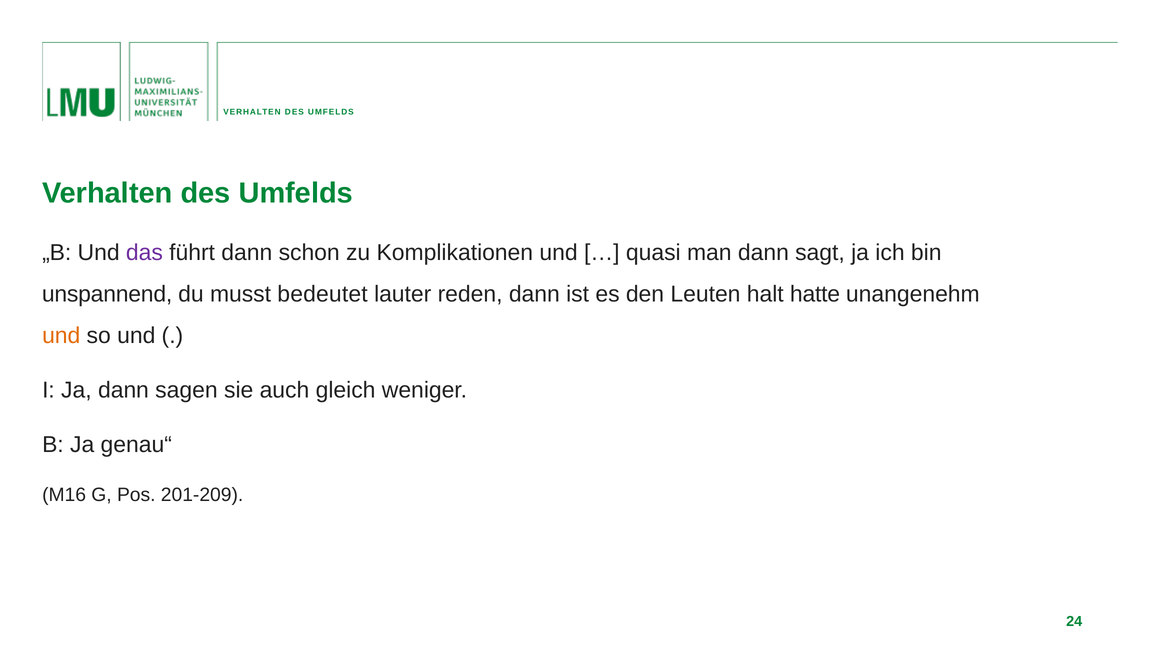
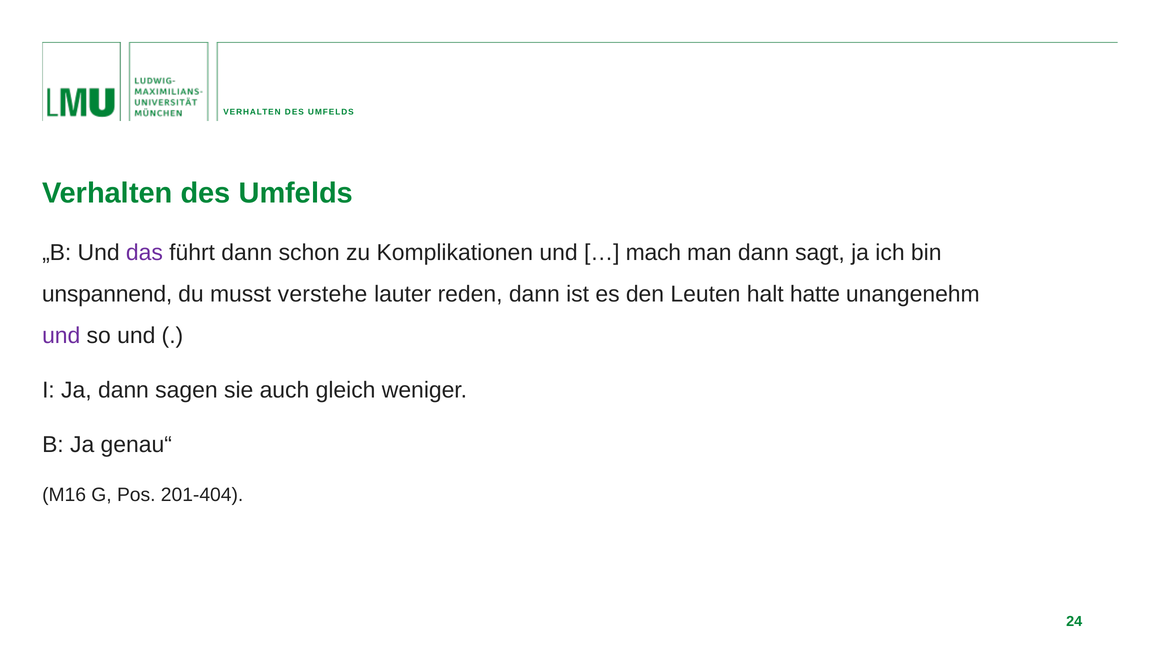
quasi: quasi -> mach
bedeutet: bedeutet -> verstehe
und at (61, 335) colour: orange -> purple
201-209: 201-209 -> 201-404
